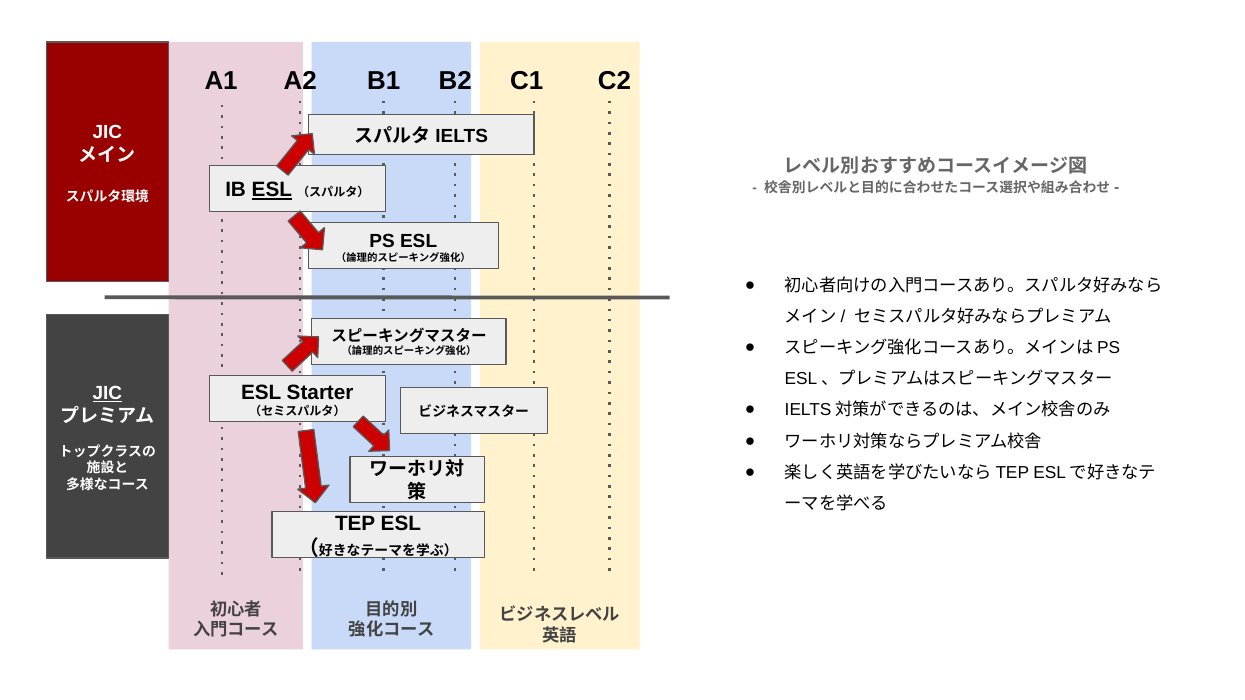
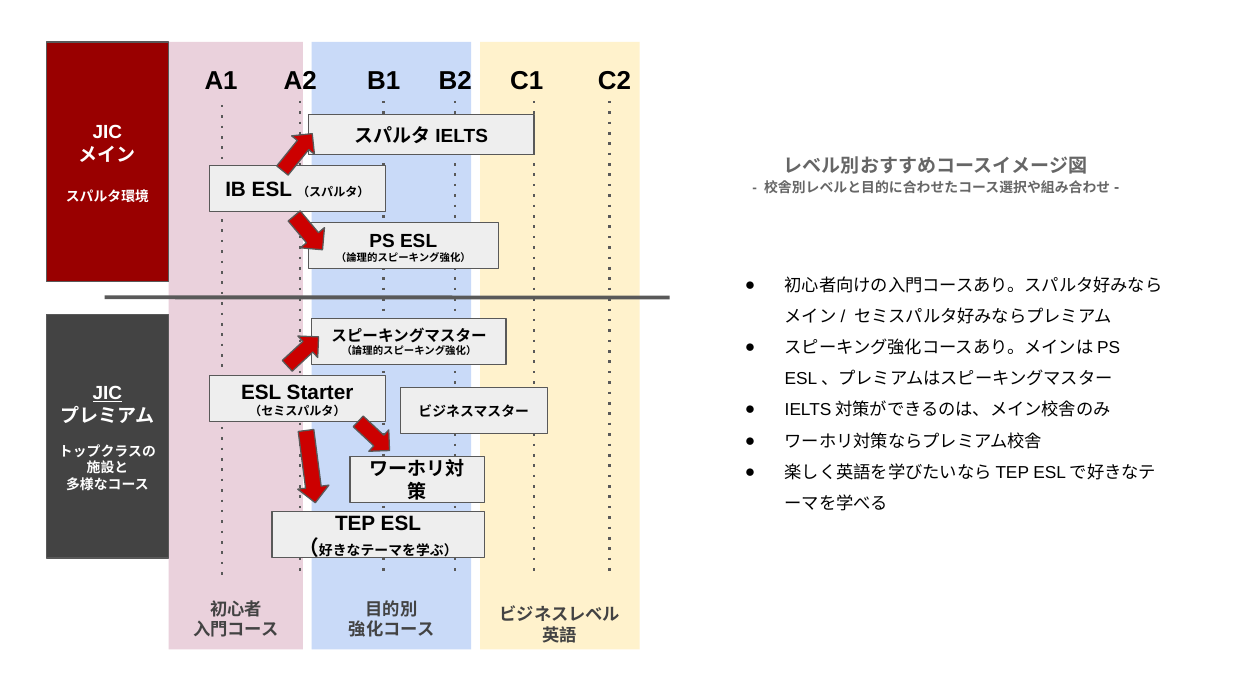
ESL at (272, 190) underline: present -> none
